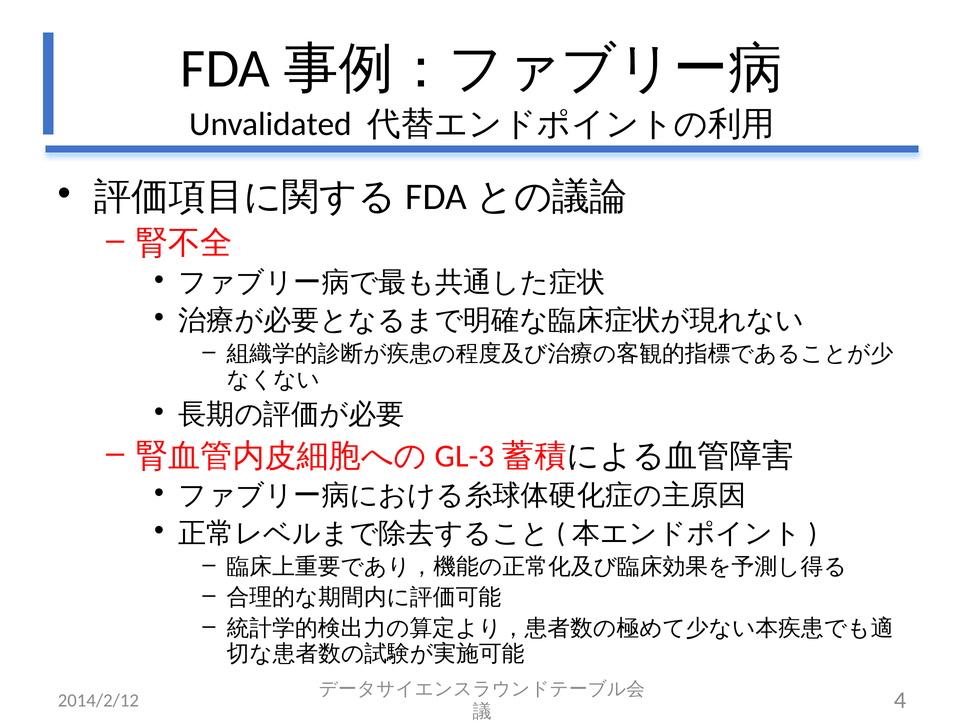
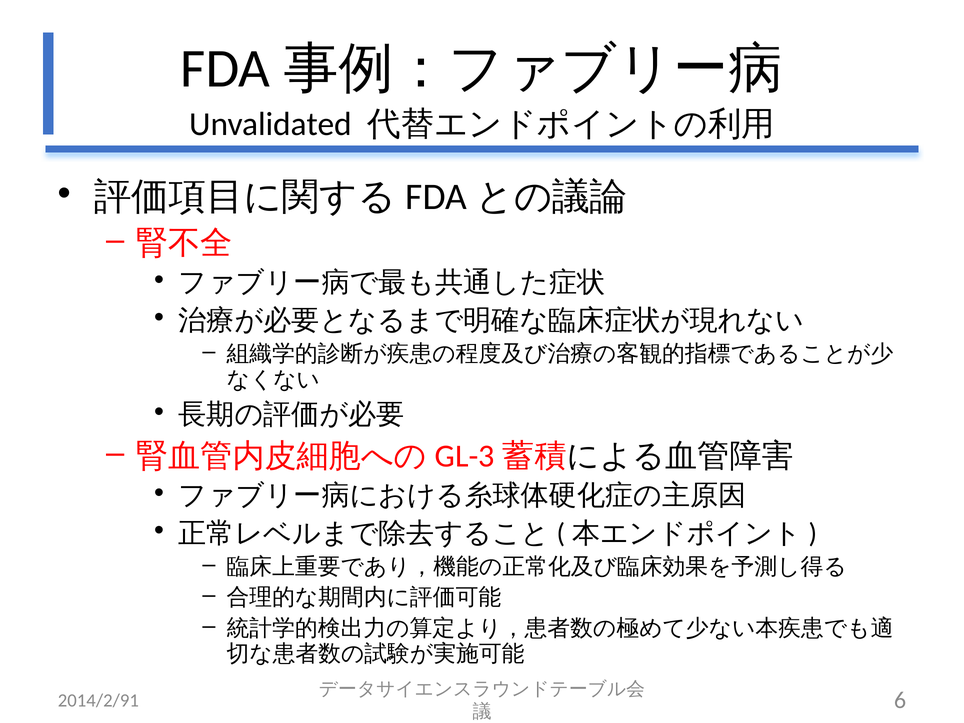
2014/2/12: 2014/2/12 -> 2014/2/91
4: 4 -> 6
